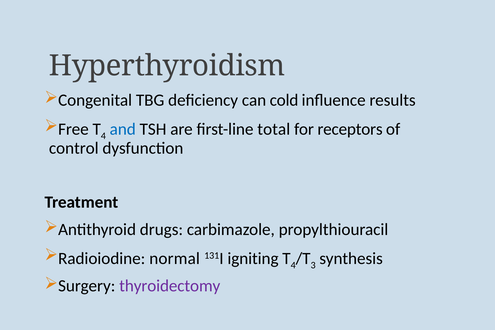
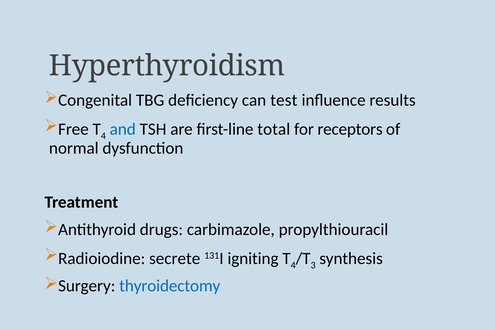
cold: cold -> test
control: control -> normal
normal: normal -> secrete
thyroidectomy colour: purple -> blue
